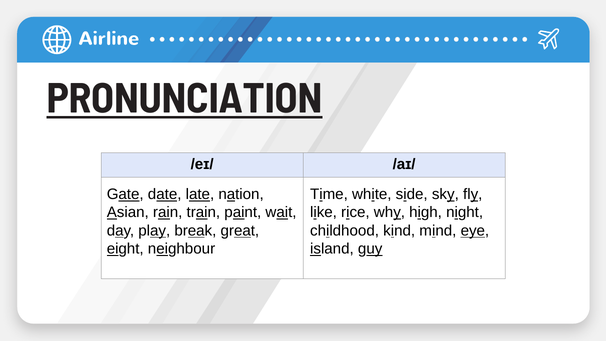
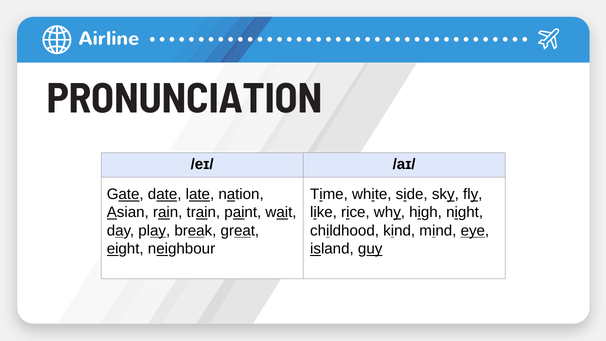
PRONUNCIATION underline: present -> none
